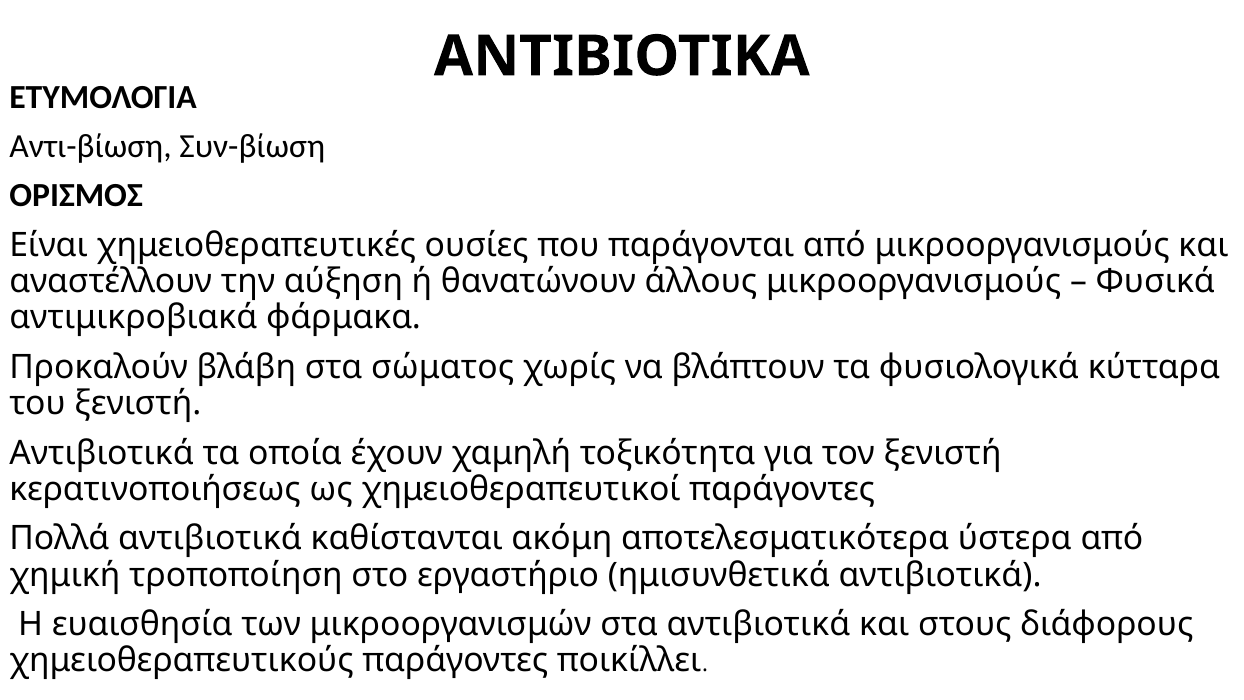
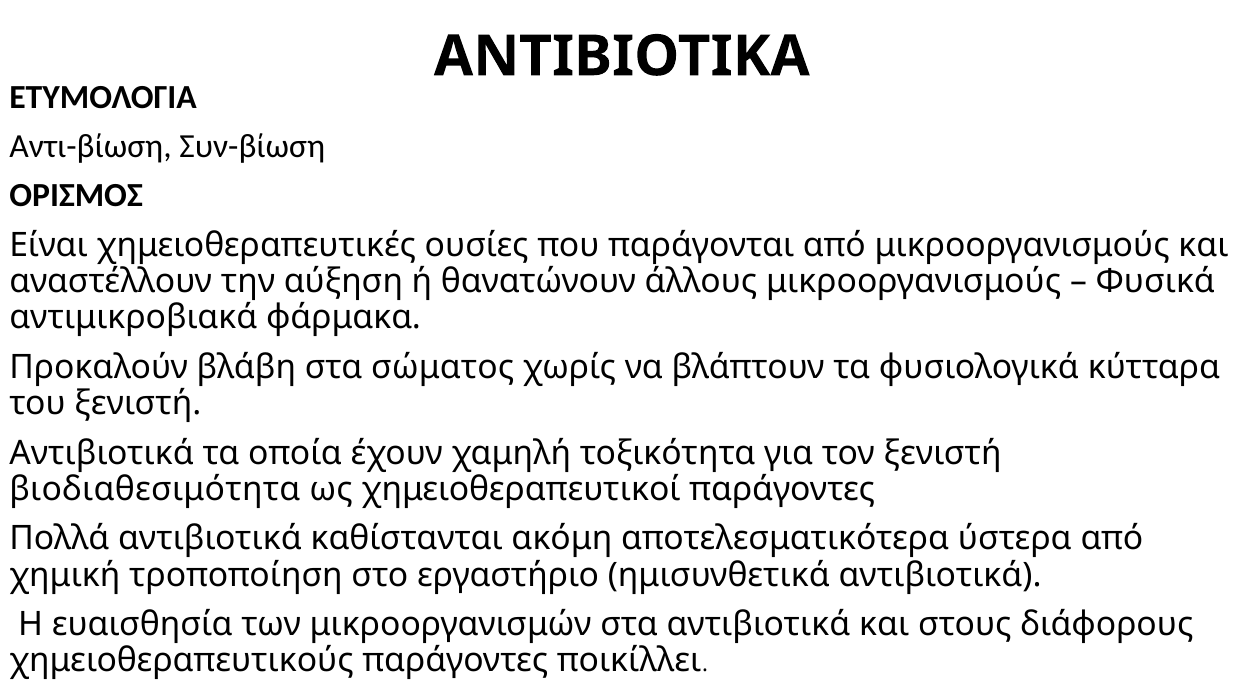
κερατινοποιήσεως: κερατινοποιήσεως -> βιοδιαθεσιμότητα
